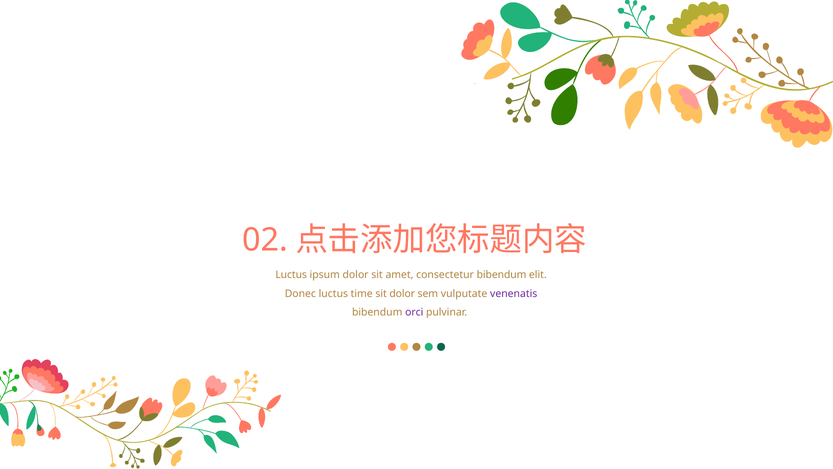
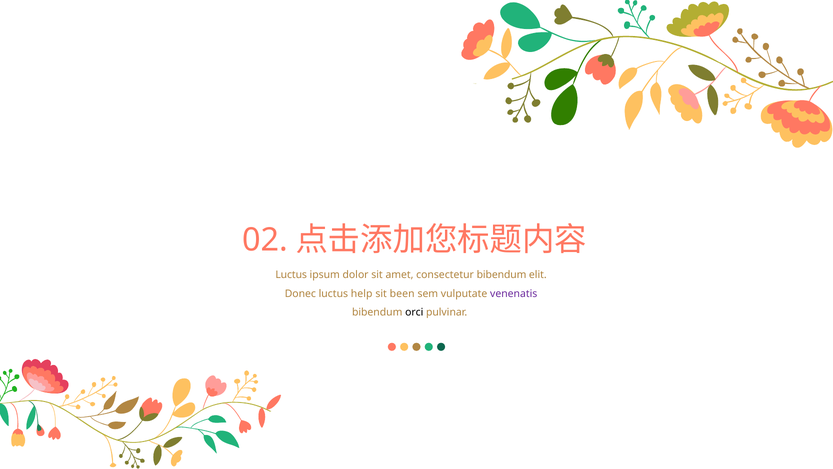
time: time -> help
sit dolor: dolor -> been
orci colour: purple -> black
